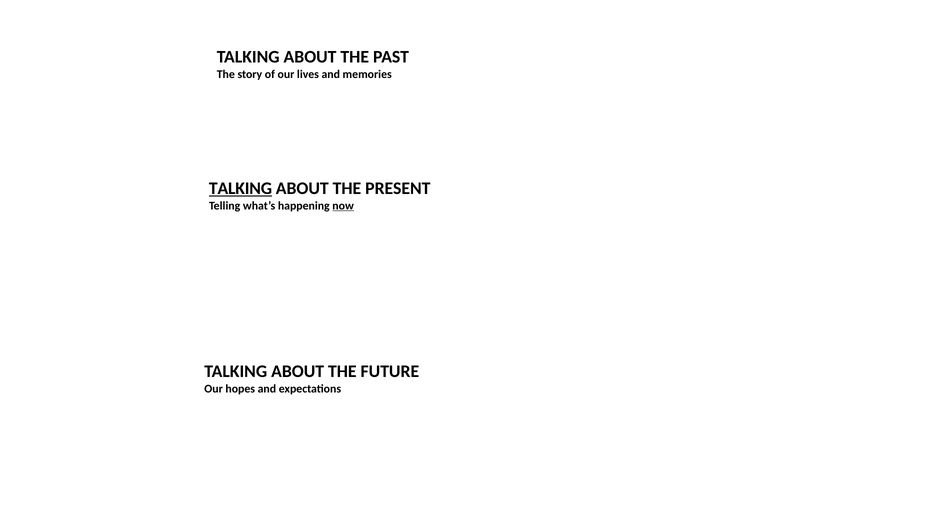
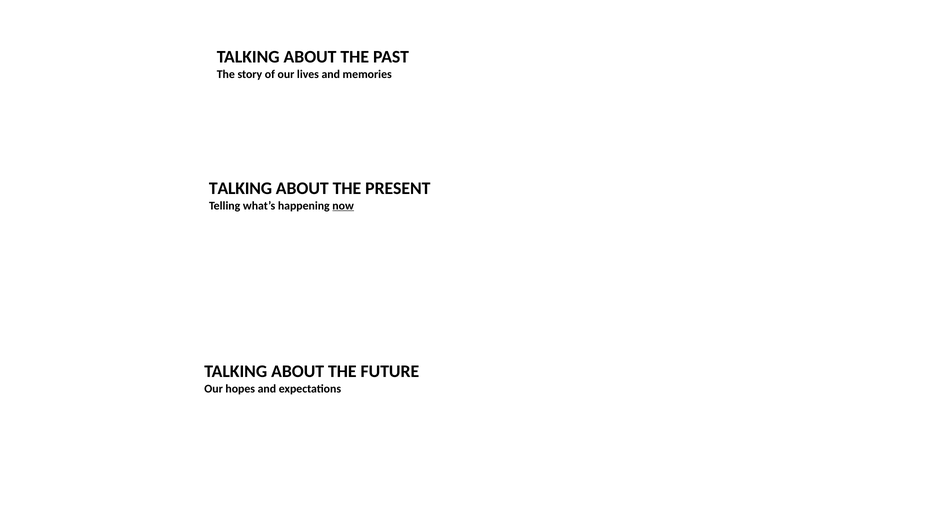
TALKING at (241, 188) underline: present -> none
